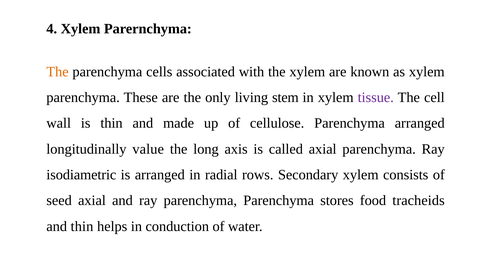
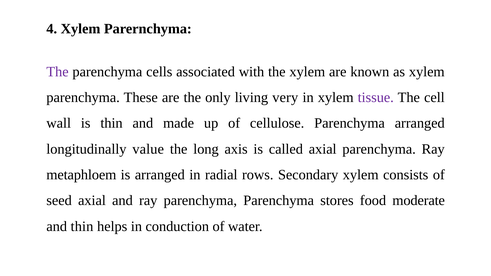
The at (58, 72) colour: orange -> purple
stem: stem -> very
isodiametric: isodiametric -> metaphloem
tracheids: tracheids -> moderate
